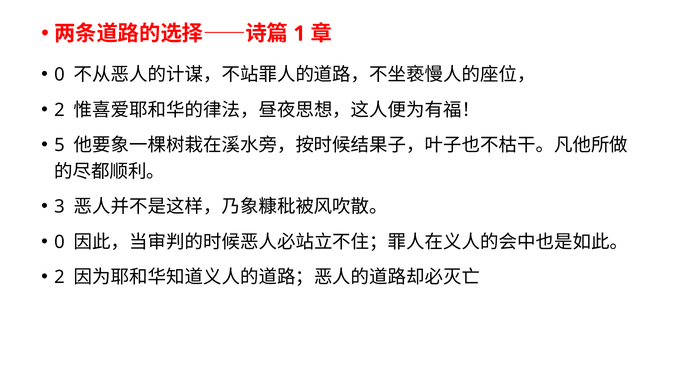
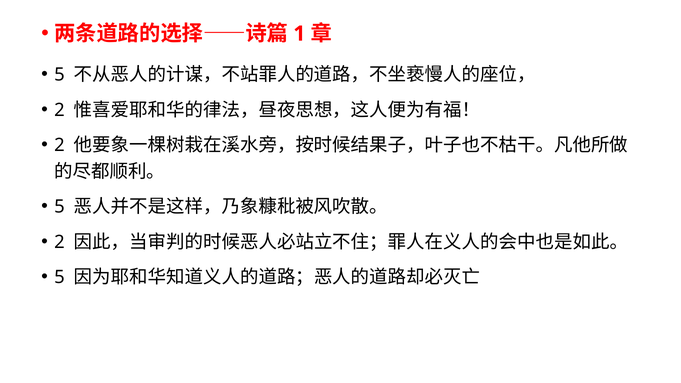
0 at (59, 75): 0 -> 5
5 at (59, 145): 5 -> 2
3 at (59, 207): 3 -> 5
0 at (59, 242): 0 -> 2
2 at (59, 277): 2 -> 5
